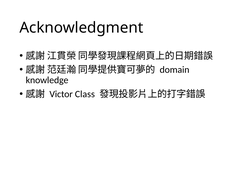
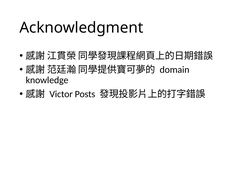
Class: Class -> Posts
